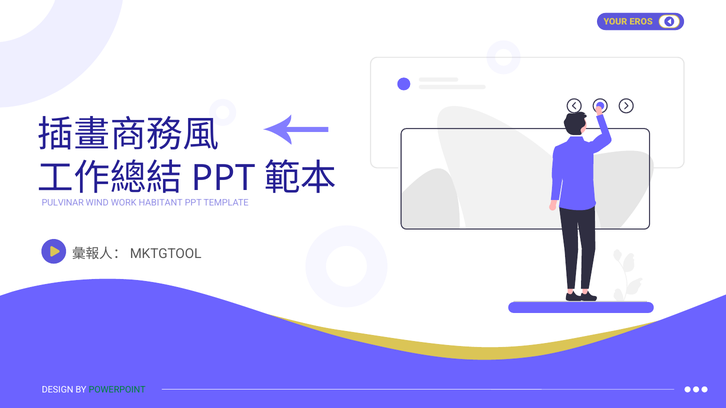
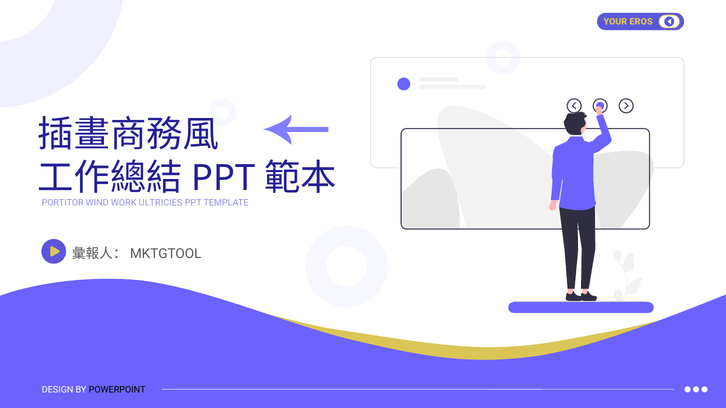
PULVINAR: PULVINAR -> PORTITOR
HABITANT: HABITANT -> ULTRICIES
POWERPOINT colour: green -> black
